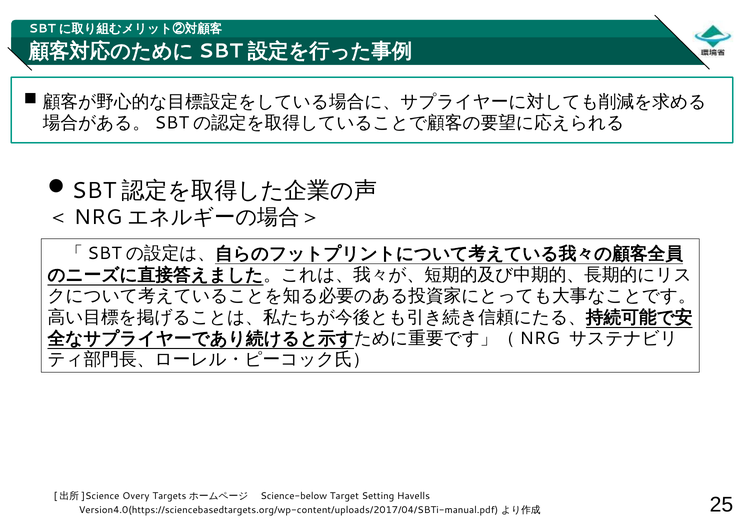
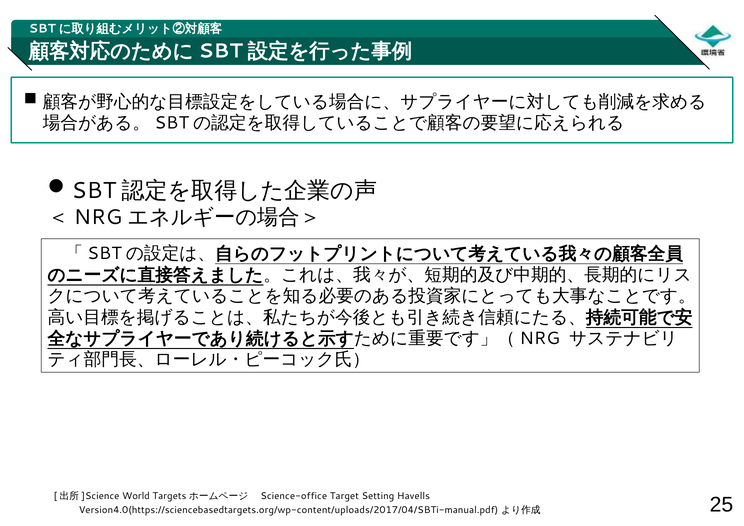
Overy: Overy -> World
Science-below: Science-below -> Science-office
